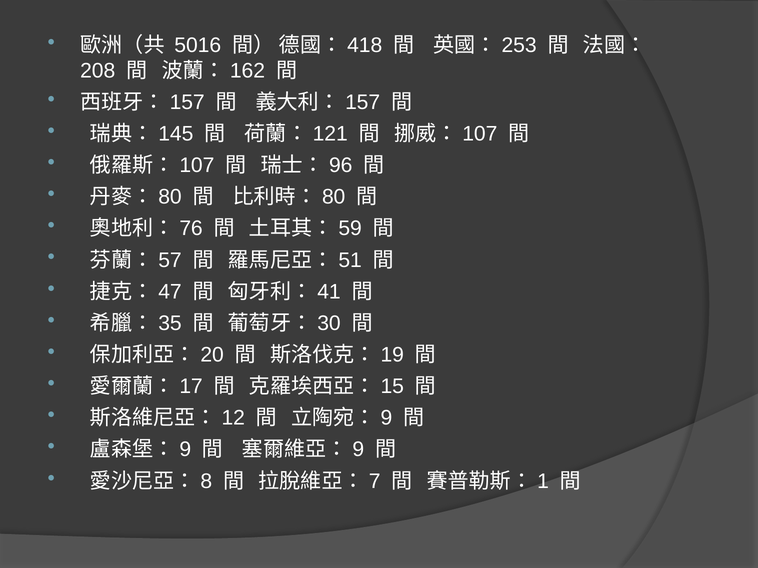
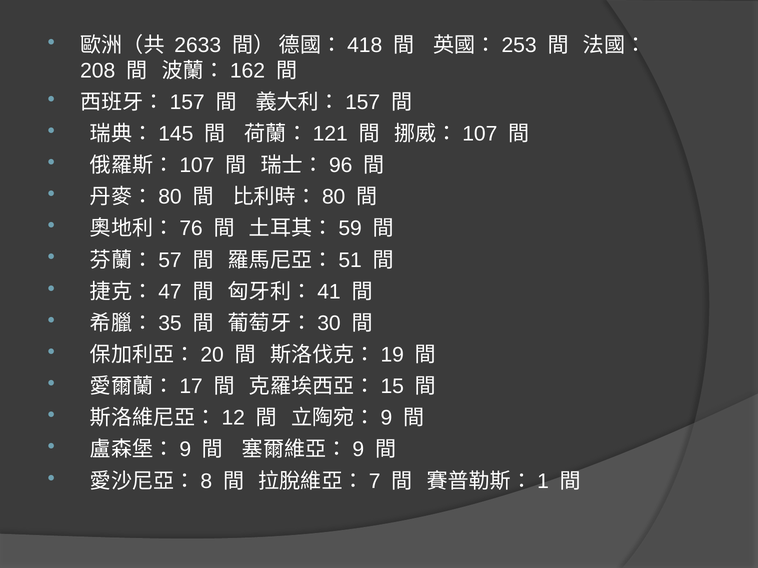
5016: 5016 -> 2633
